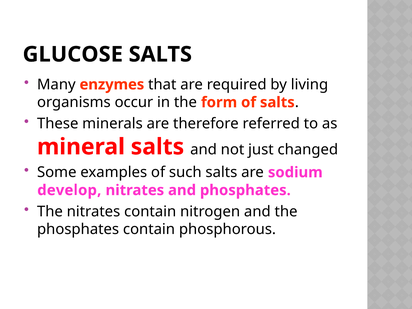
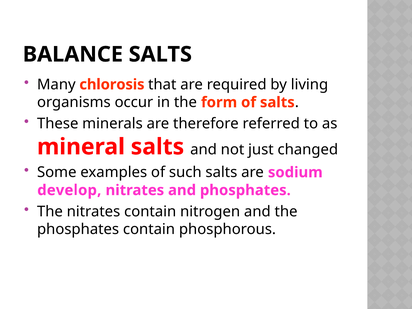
GLUCOSE: GLUCOSE -> BALANCE
enzymes: enzymes -> chlorosis
